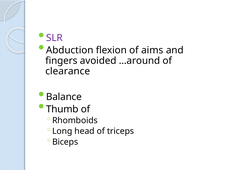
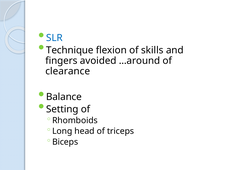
SLR colour: purple -> blue
Abduction: Abduction -> Technique
aims: aims -> skills
Thumb: Thumb -> Setting
